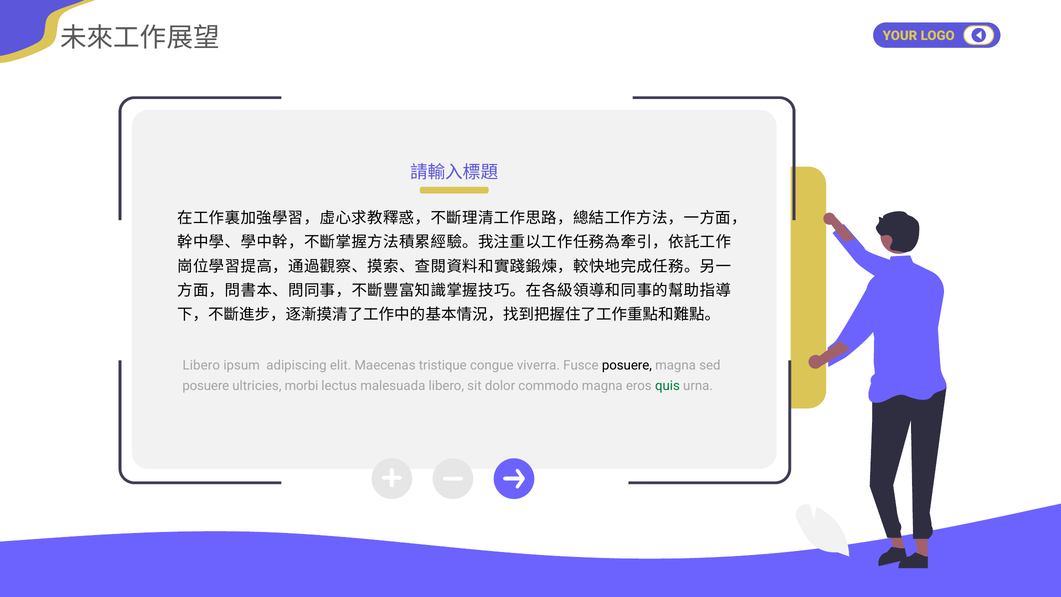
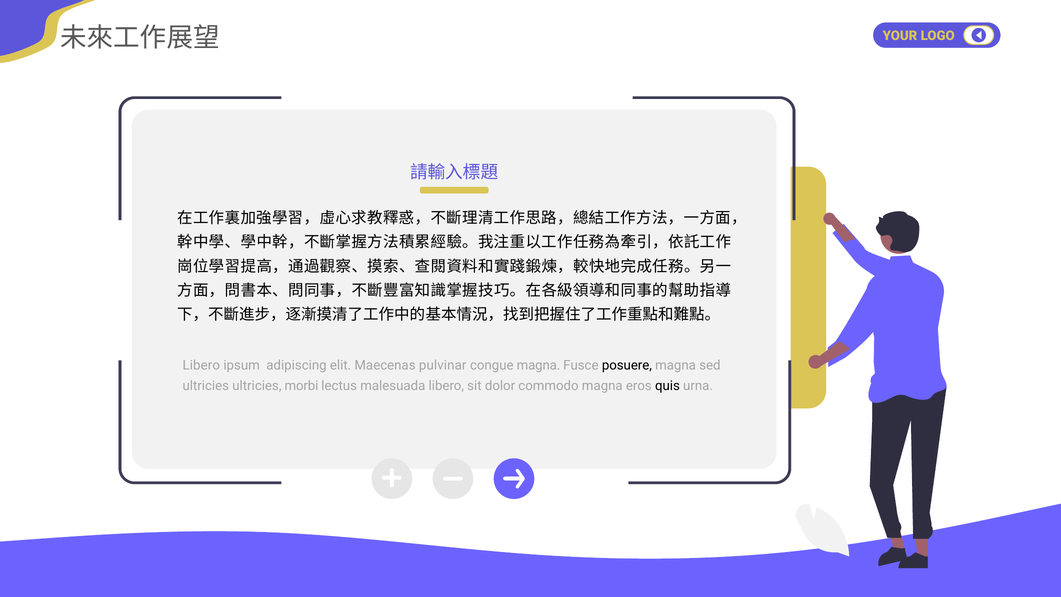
tristique: tristique -> pulvinar
congue viverra: viverra -> magna
posuere at (206, 386): posuere -> ultricies
quis colour: green -> black
